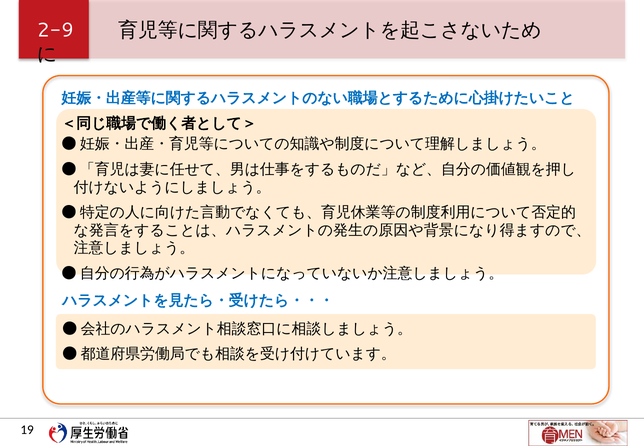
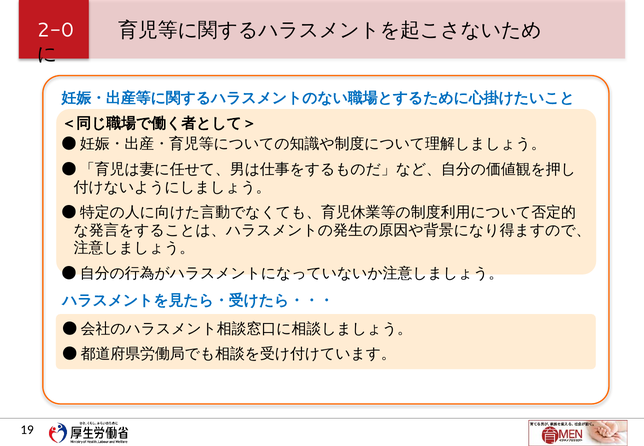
2-9: 2-9 -> 2-0
